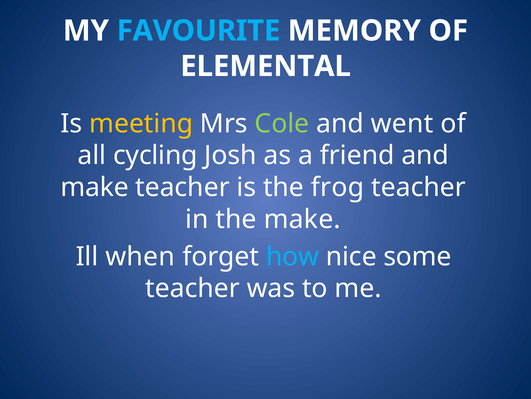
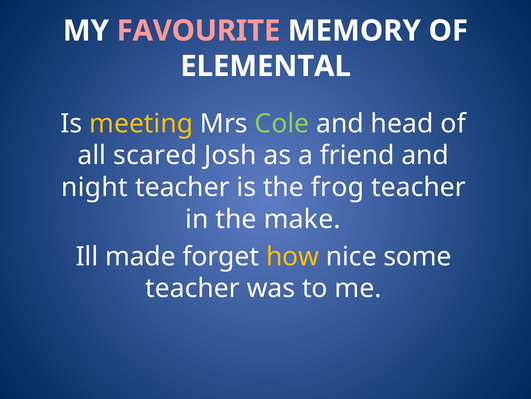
FAVOURITE colour: light blue -> pink
went: went -> head
cycling: cycling -> scared
make at (95, 187): make -> night
when: when -> made
how colour: light blue -> yellow
